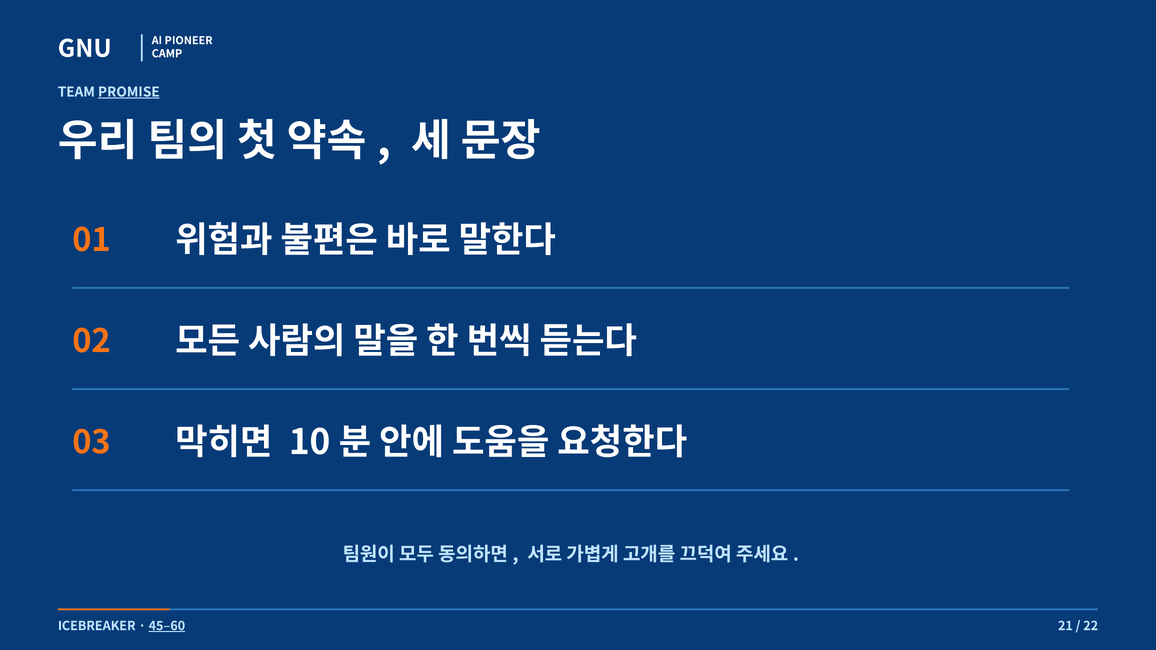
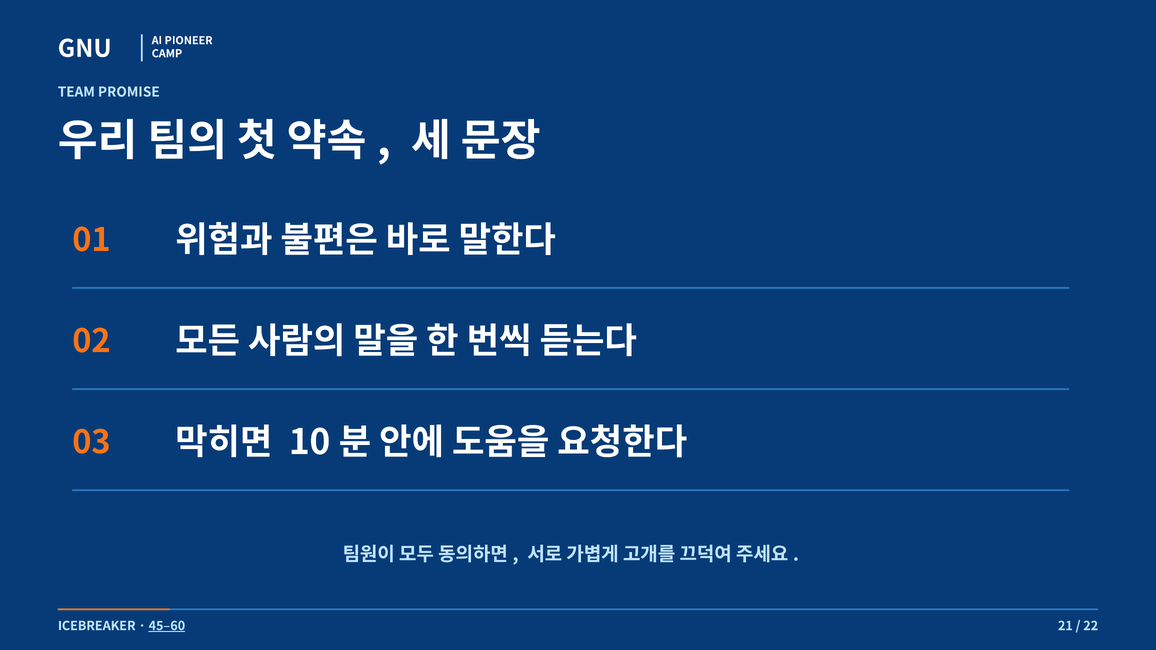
PROMISE underline: present -> none
